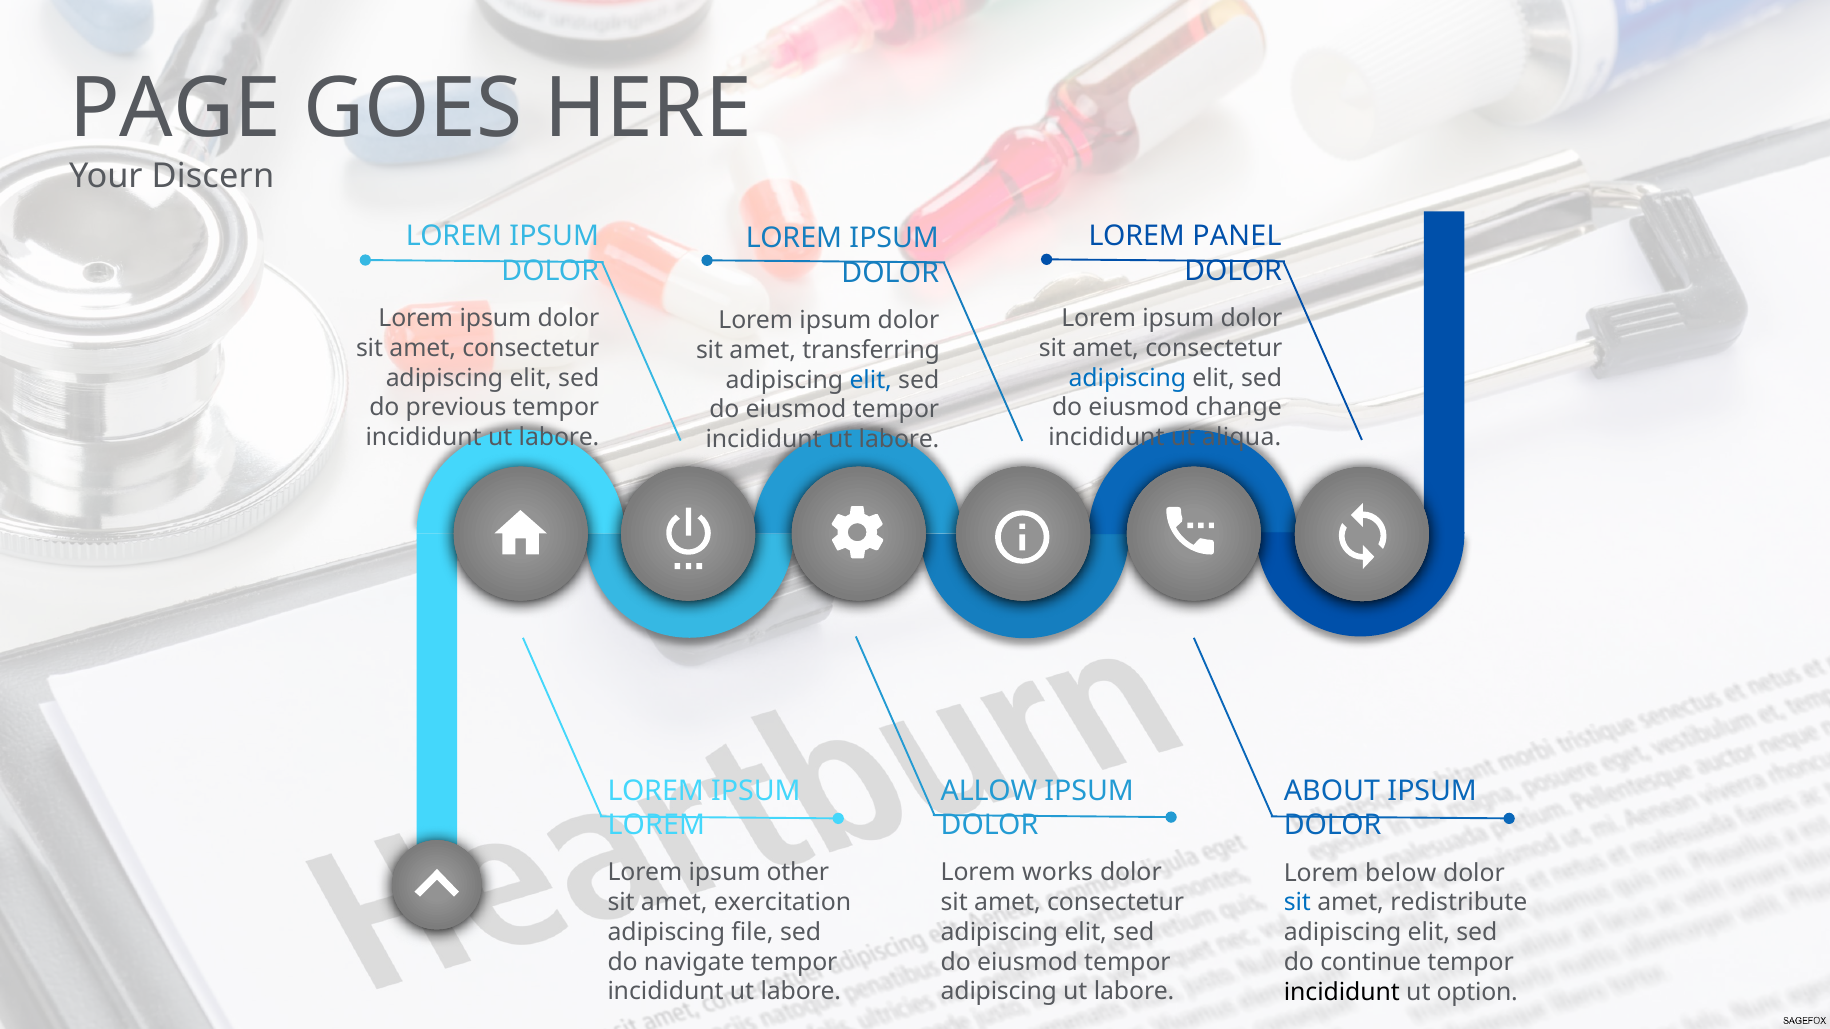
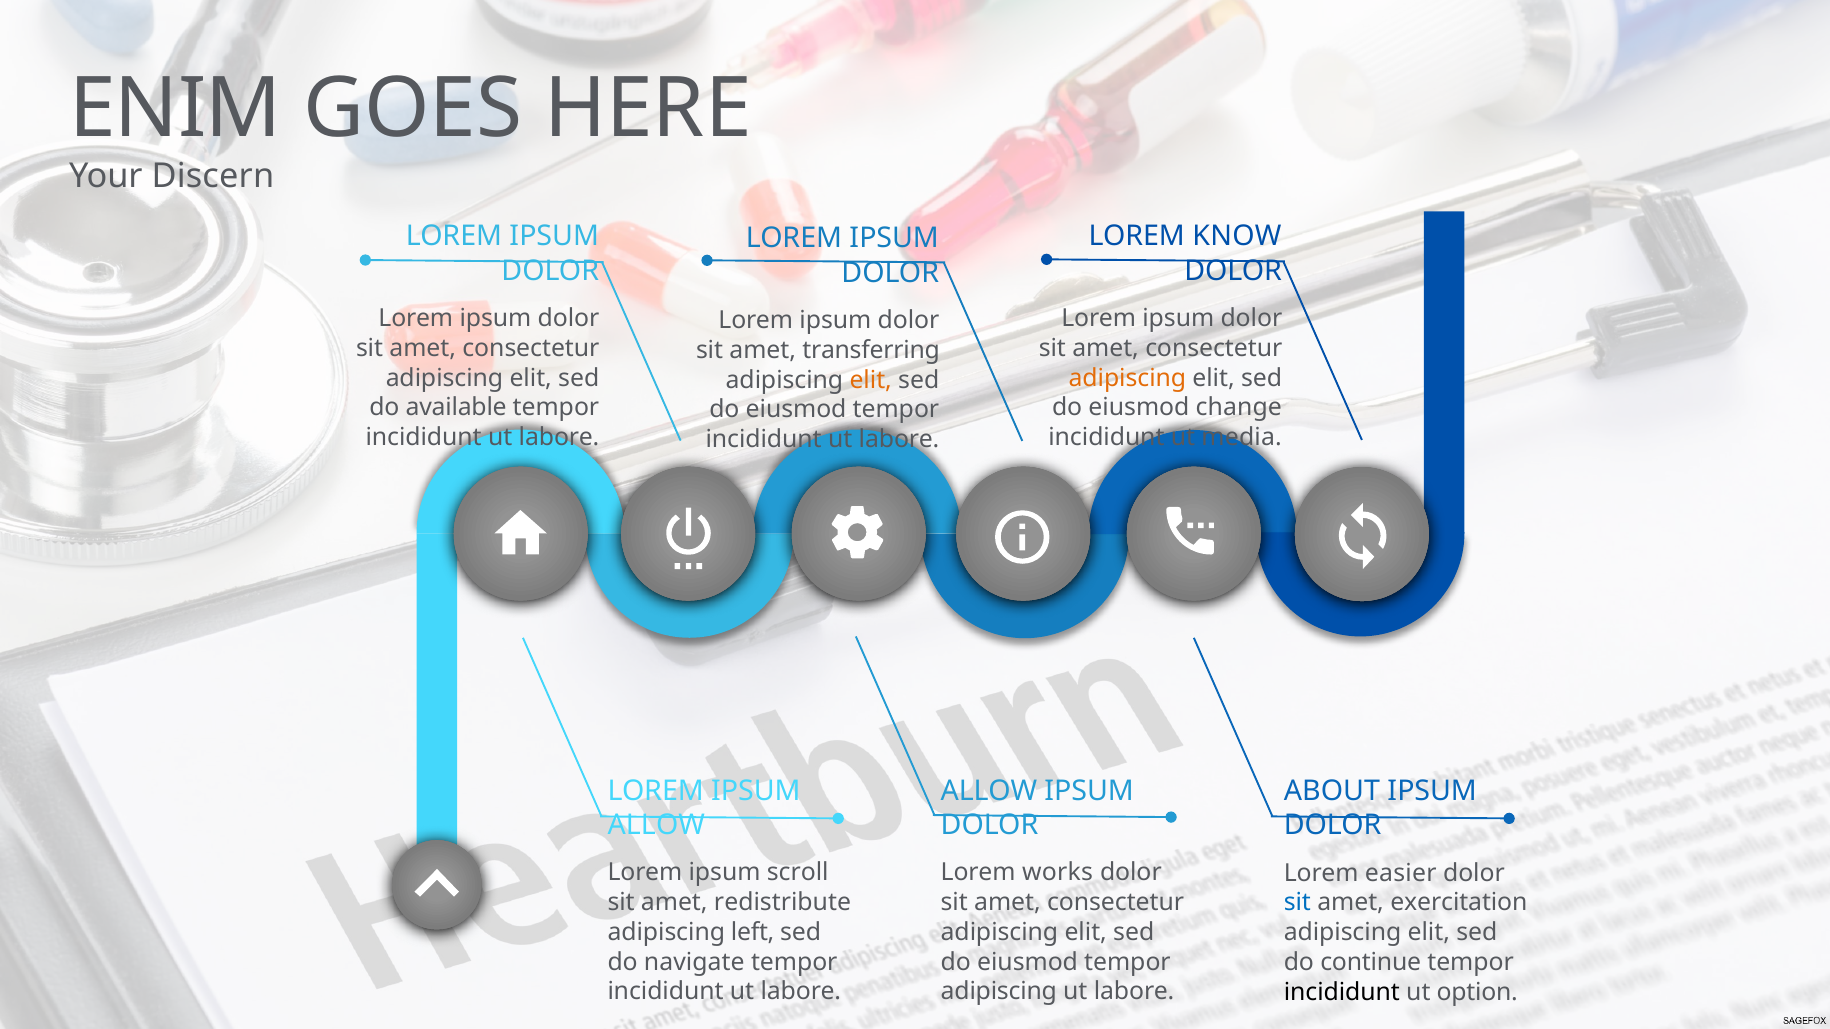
PAGE: PAGE -> ENIM
PANEL: PANEL -> KNOW
adipiscing at (1127, 378) colour: blue -> orange
elit at (871, 380) colour: blue -> orange
previous: previous -> available
aliqua: aliqua -> media
LOREM at (656, 825): LOREM -> ALLOW
other: other -> scroll
below: below -> easier
exercitation: exercitation -> redistribute
redistribute: redistribute -> exercitation
file: file -> left
